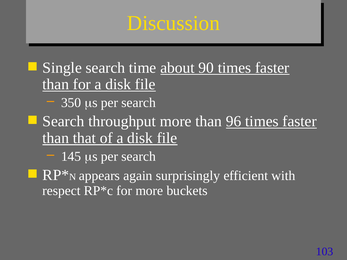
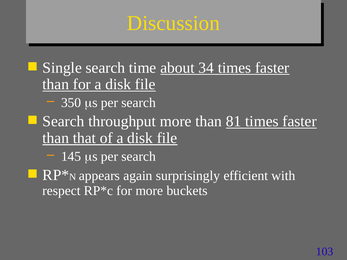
90: 90 -> 34
96: 96 -> 81
